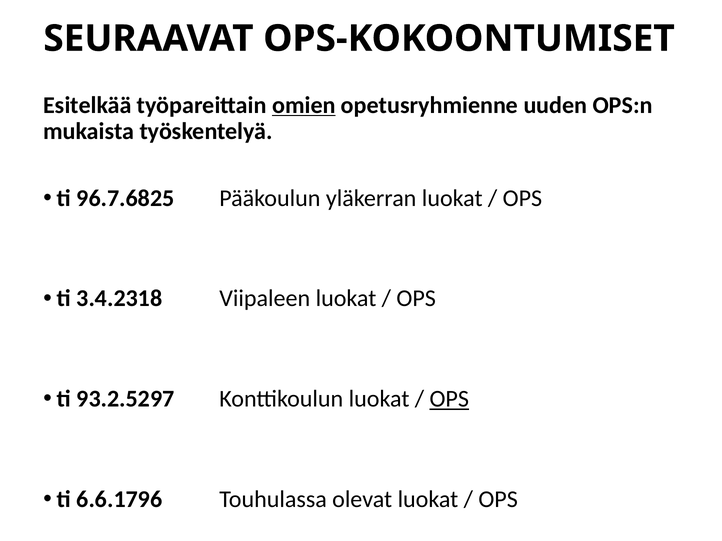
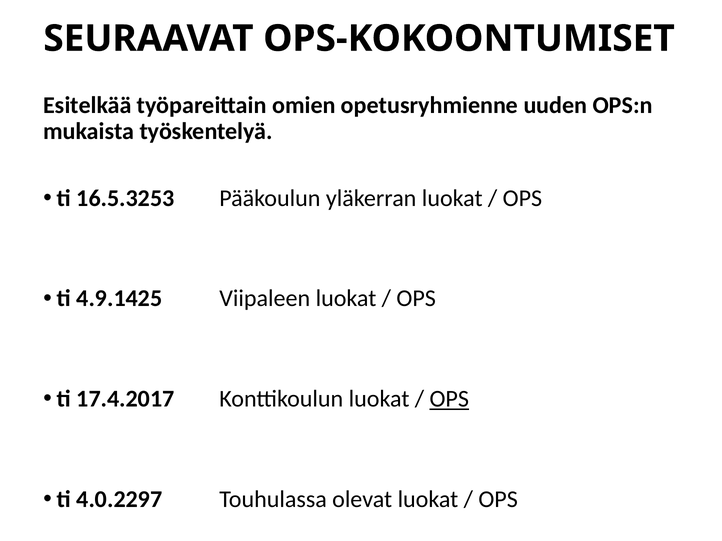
omien underline: present -> none
96.7.6825: 96.7.6825 -> 16.5.3253
3.4.2318: 3.4.2318 -> 4.9.1425
93.2.5297: 93.2.5297 -> 17.4.2017
6.6.1796: 6.6.1796 -> 4.0.2297
